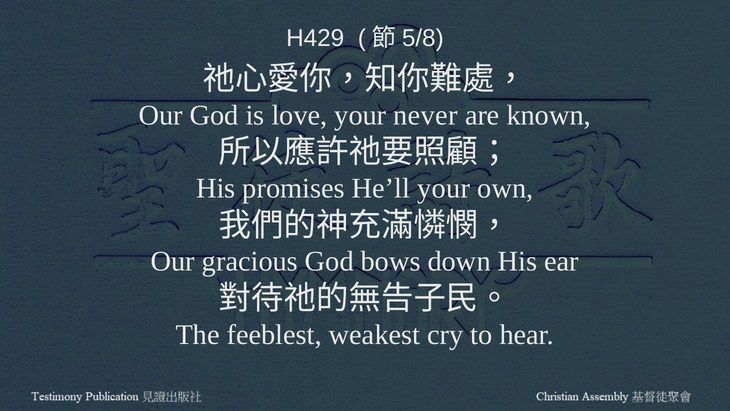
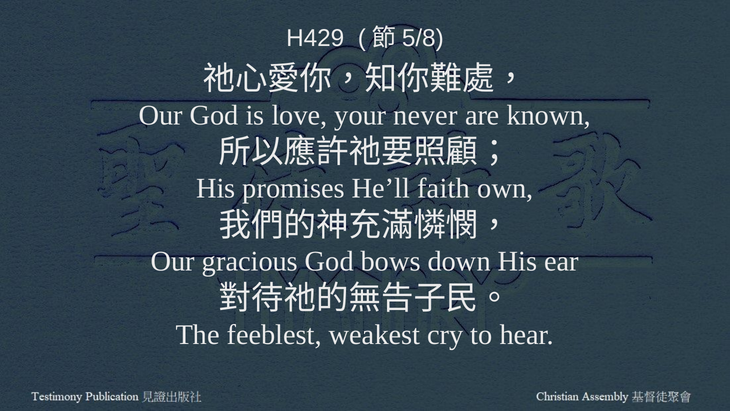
He’ll your: your -> faith
